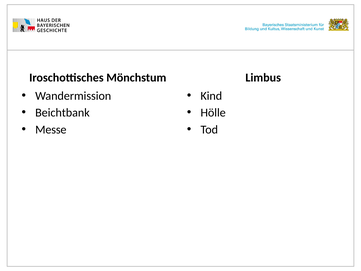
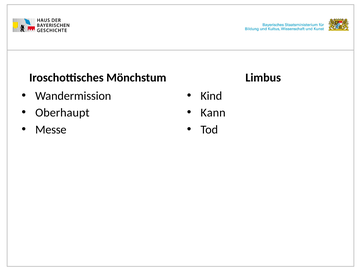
Beichtbank: Beichtbank -> Oberhaupt
Hölle: Hölle -> Kann
